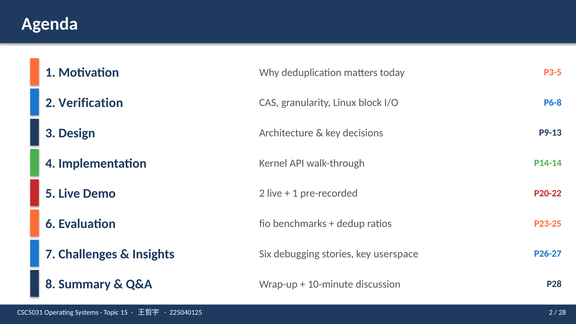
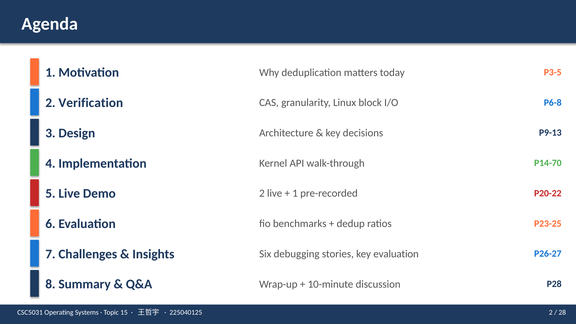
P14-14: P14-14 -> P14-70
key userspace: userspace -> evaluation
